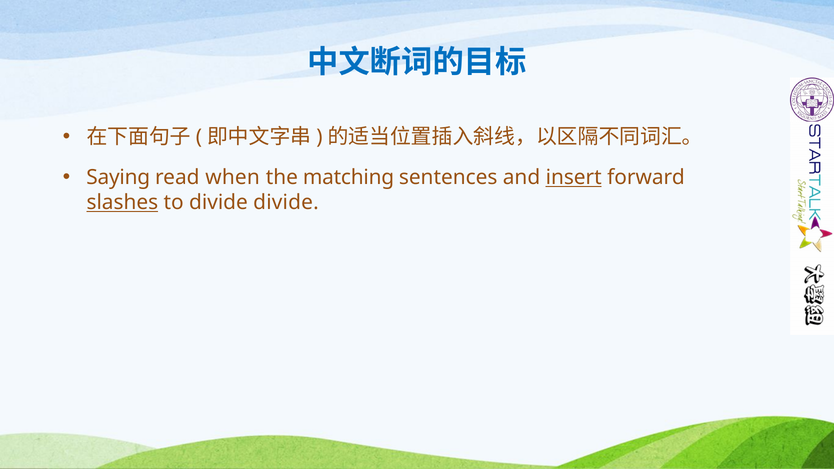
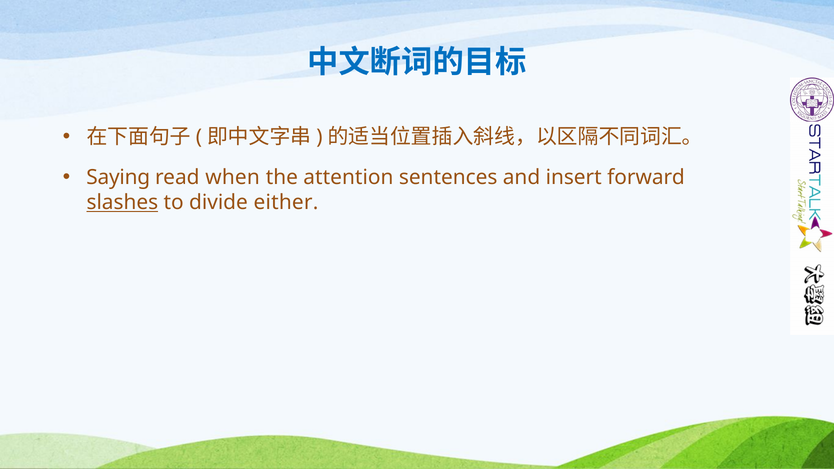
matching: matching -> attention
insert underline: present -> none
divide divide: divide -> either
